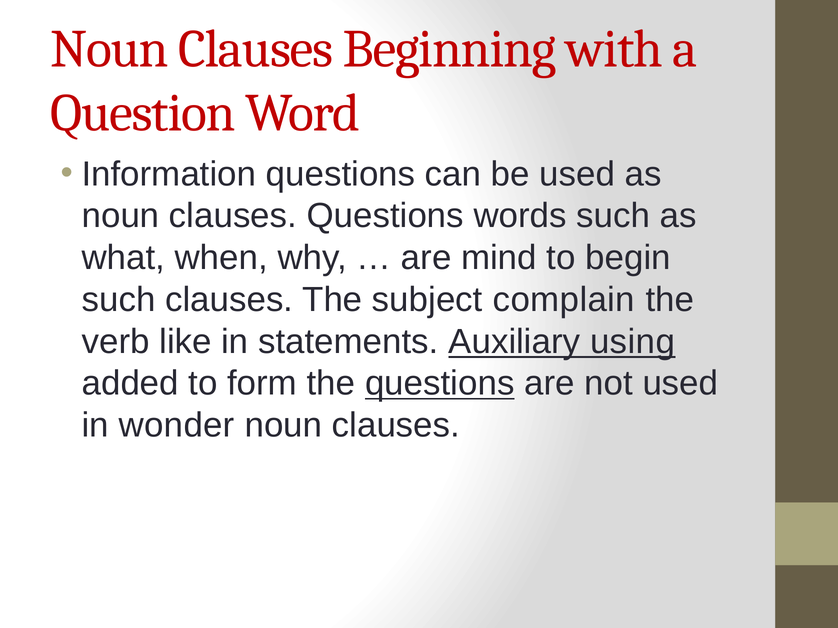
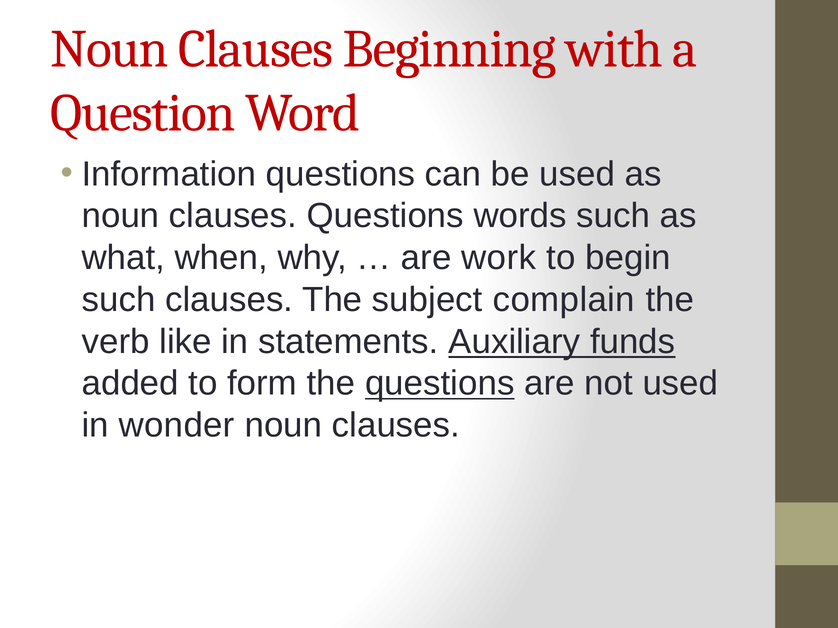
mind: mind -> work
using: using -> funds
